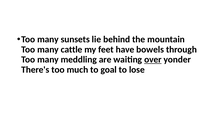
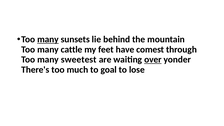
many at (48, 39) underline: none -> present
bowels: bowels -> comest
meddling: meddling -> sweetest
